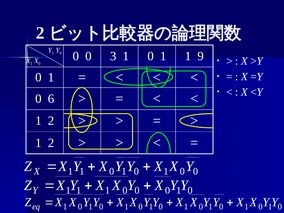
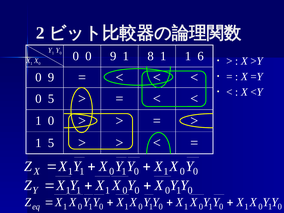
0 0 3: 3 -> 9
0 at (151, 56): 0 -> 8
9: 9 -> 6
1 at (51, 77): 1 -> 9
0 6: 6 -> 5
2 at (51, 121): 2 -> 0
2 at (51, 143): 2 -> 5
